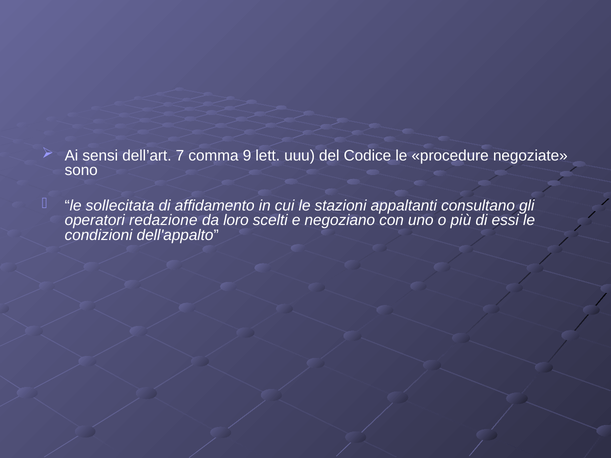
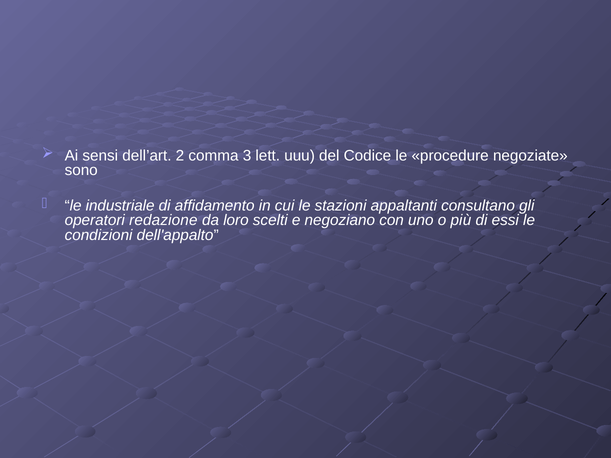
7: 7 -> 2
9: 9 -> 3
sollecitata: sollecitata -> industriale
